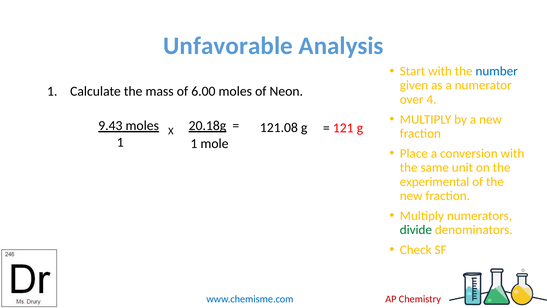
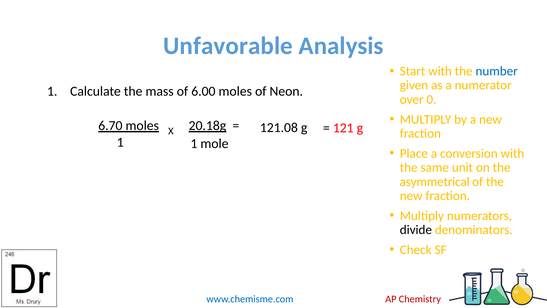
4: 4 -> 0
9.43: 9.43 -> 6.70
experimental: experimental -> asymmetrical
divide colour: green -> black
